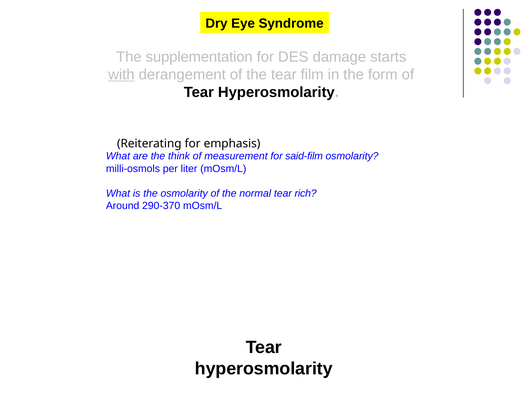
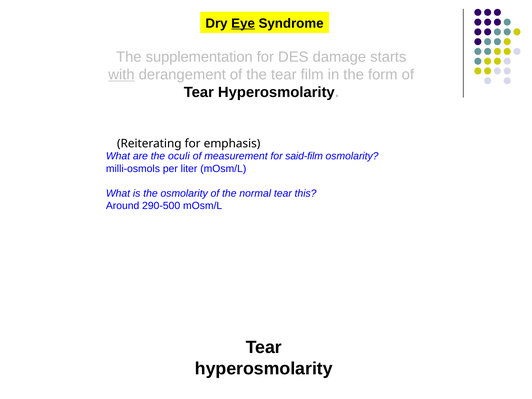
Eye underline: none -> present
think: think -> oculi
rich: rich -> this
290-370: 290-370 -> 290-500
